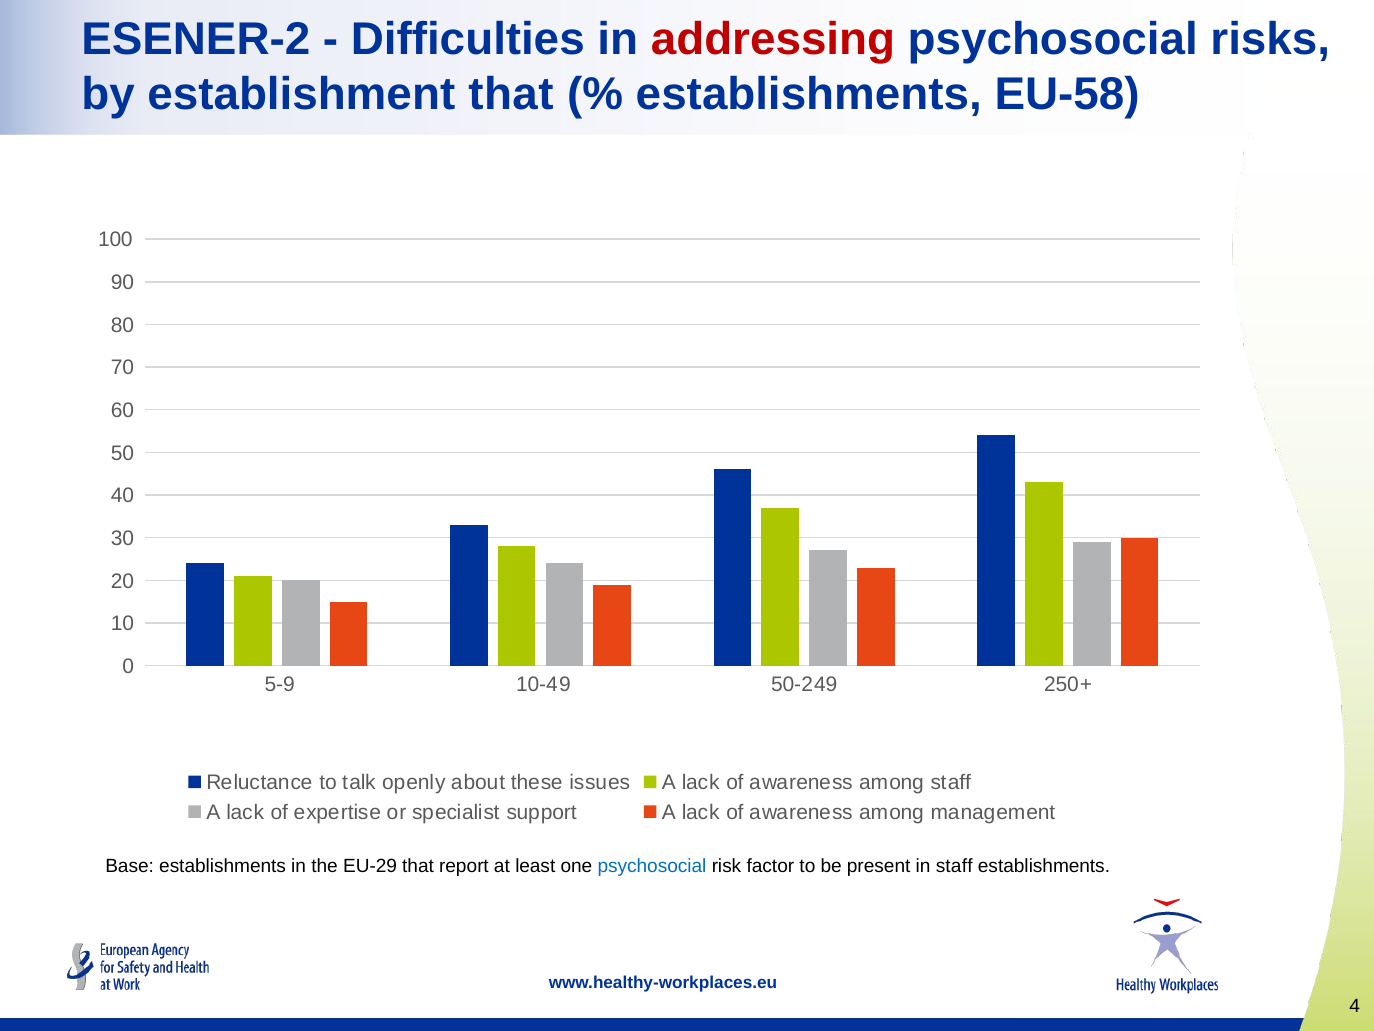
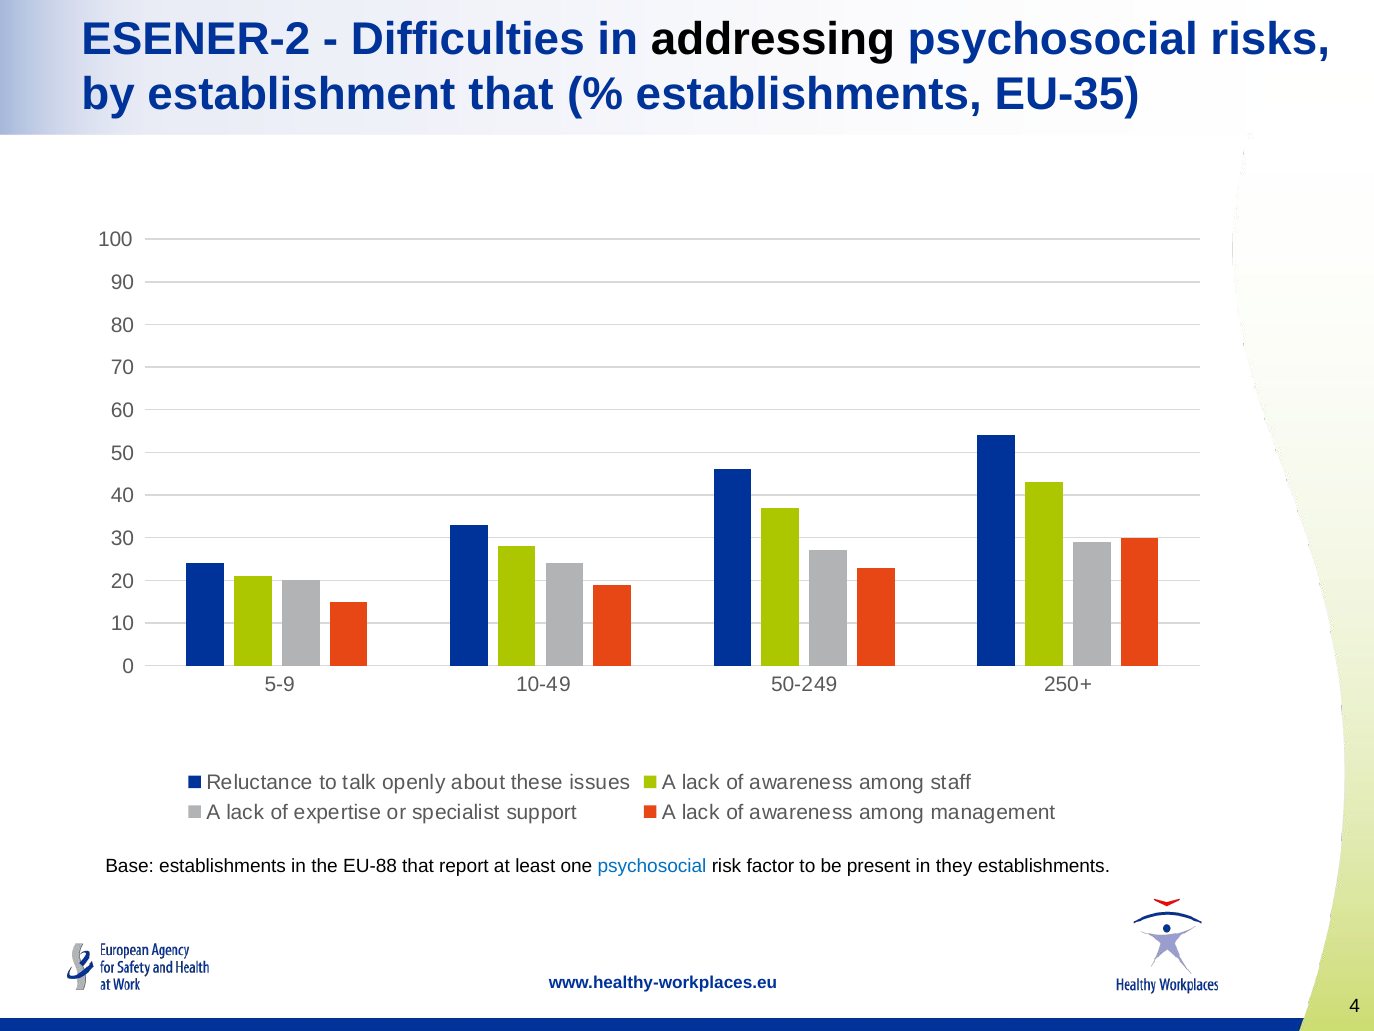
addressing colour: red -> black
EU-58: EU-58 -> EU-35
EU-29: EU-29 -> EU-88
in staff: staff -> they
